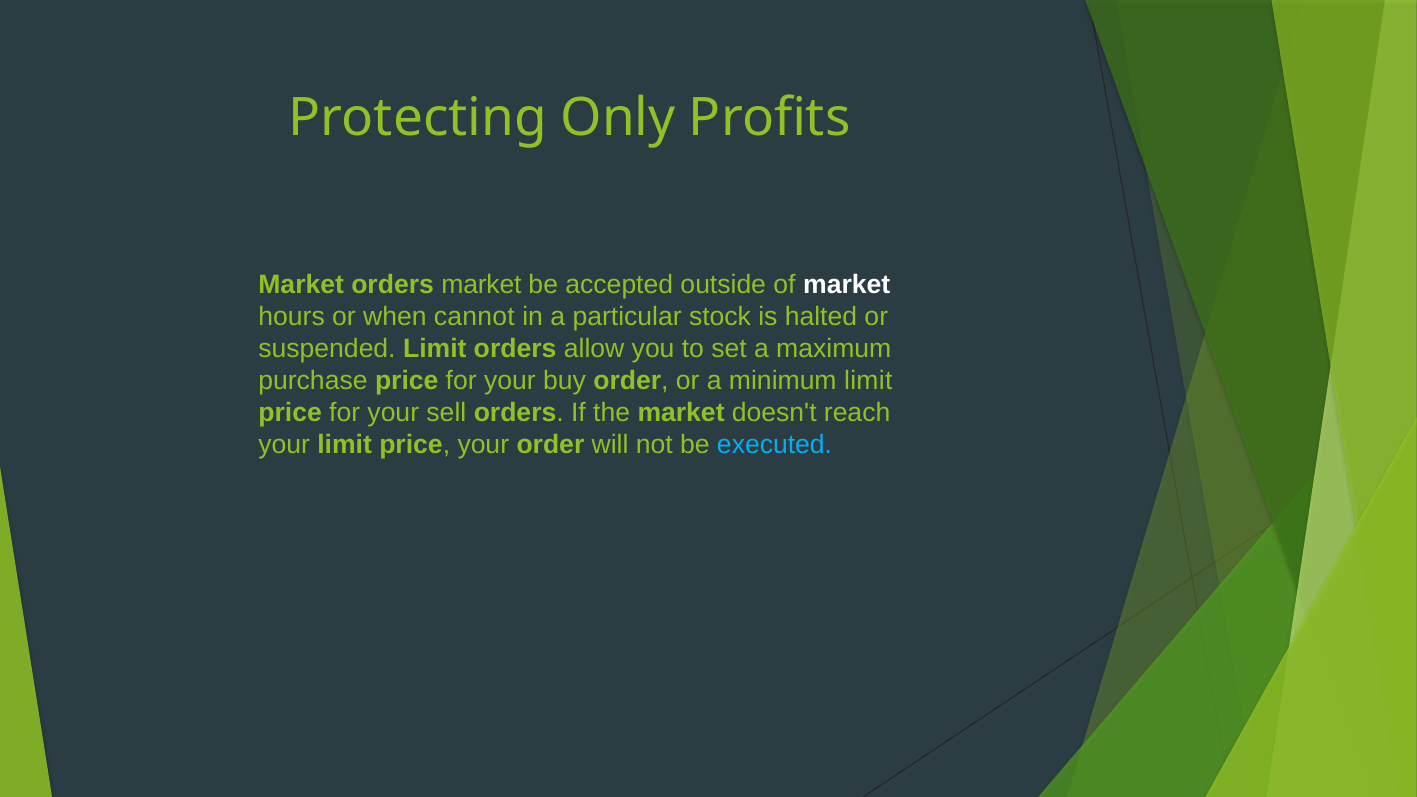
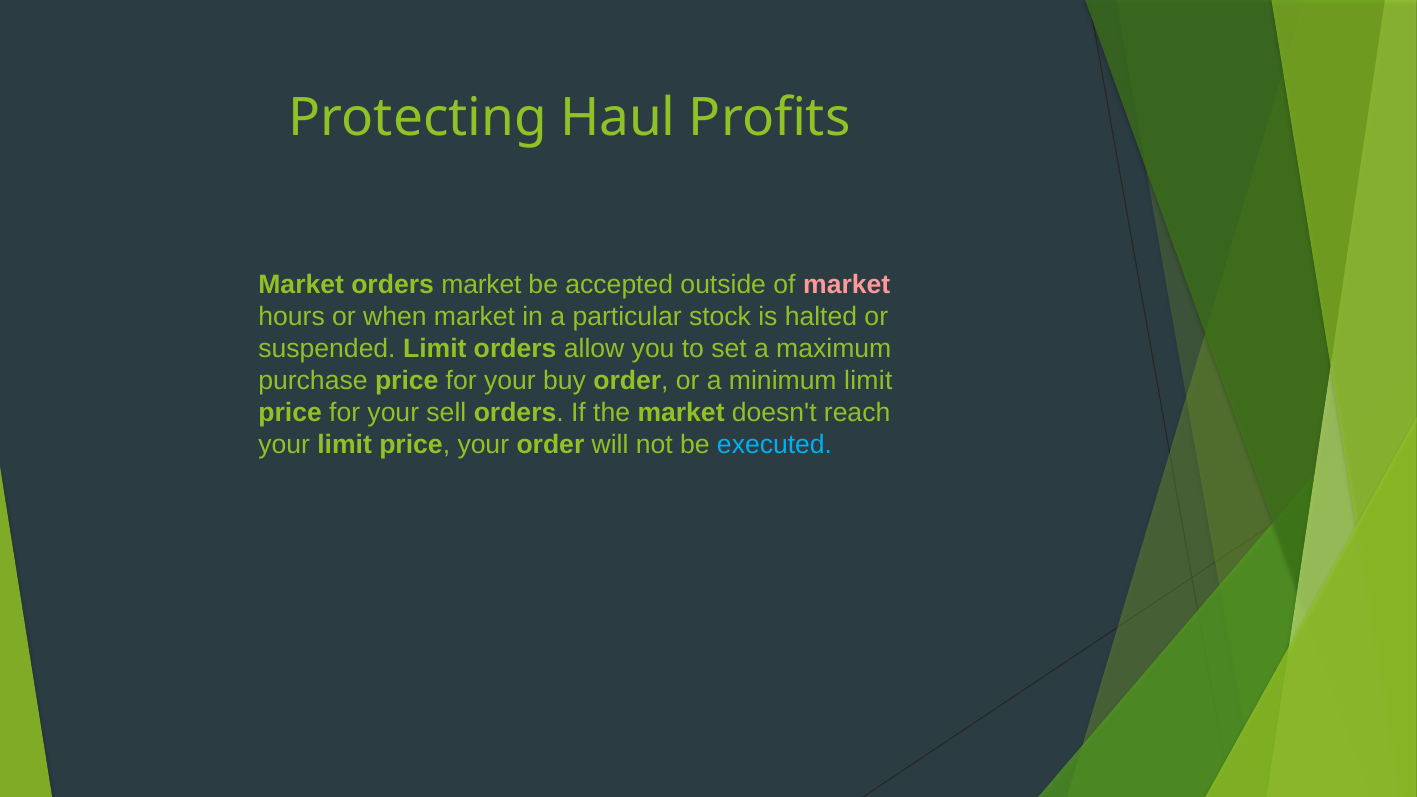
Only: Only -> Haul
market at (847, 285) colour: white -> pink
when cannot: cannot -> market
